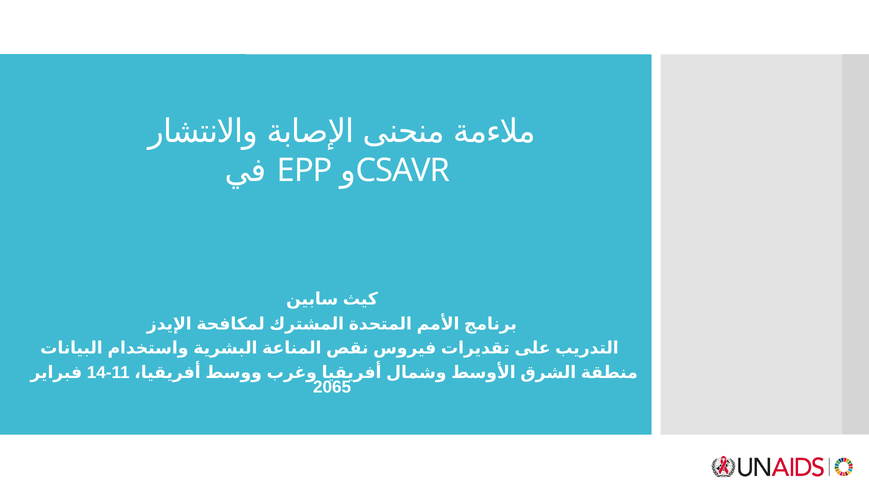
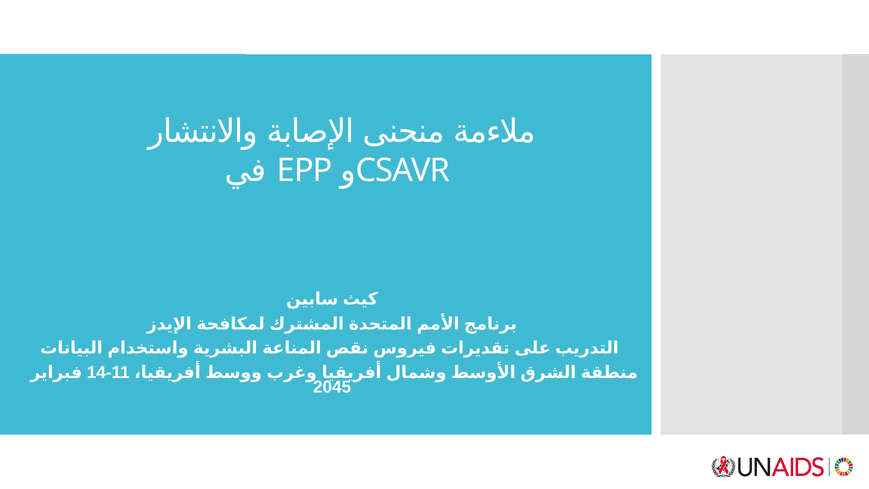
2065: 2065 -> 2045
